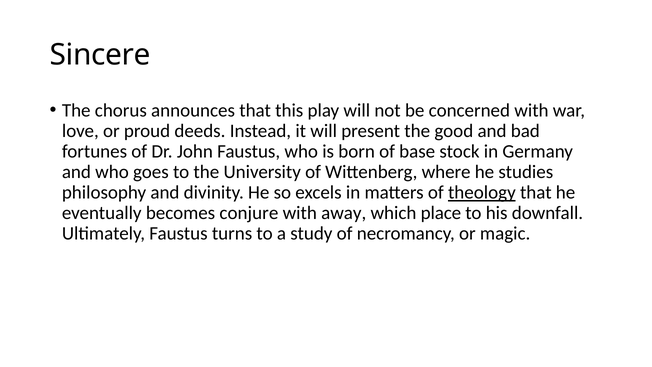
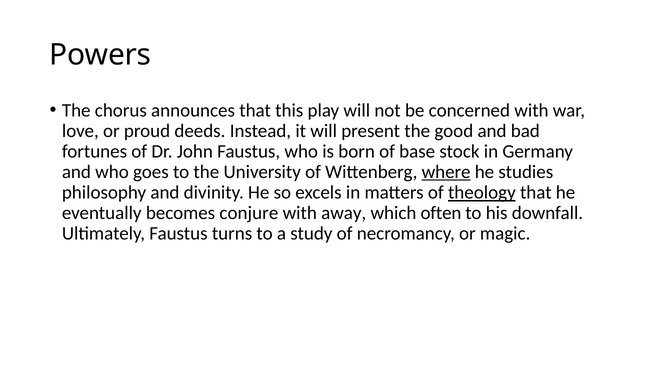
Sincere: Sincere -> Powers
where underline: none -> present
place: place -> often
